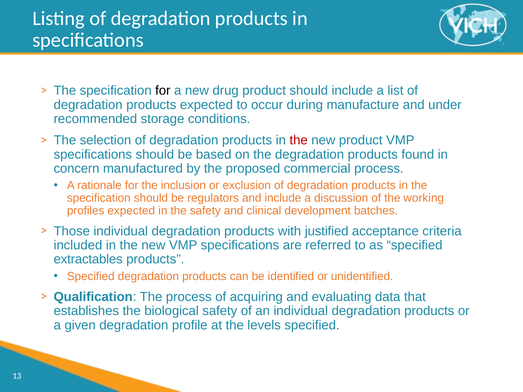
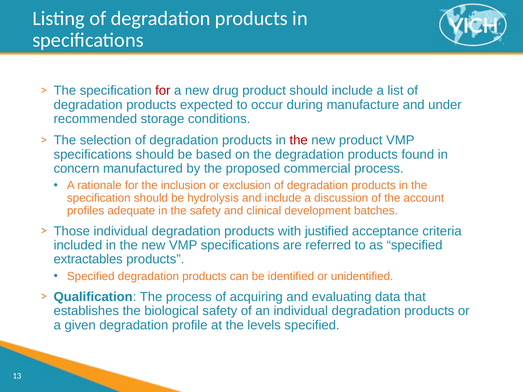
for at (163, 91) colour: black -> red
regulators: regulators -> hydrolysis
working: working -> account
profiles expected: expected -> adequate
